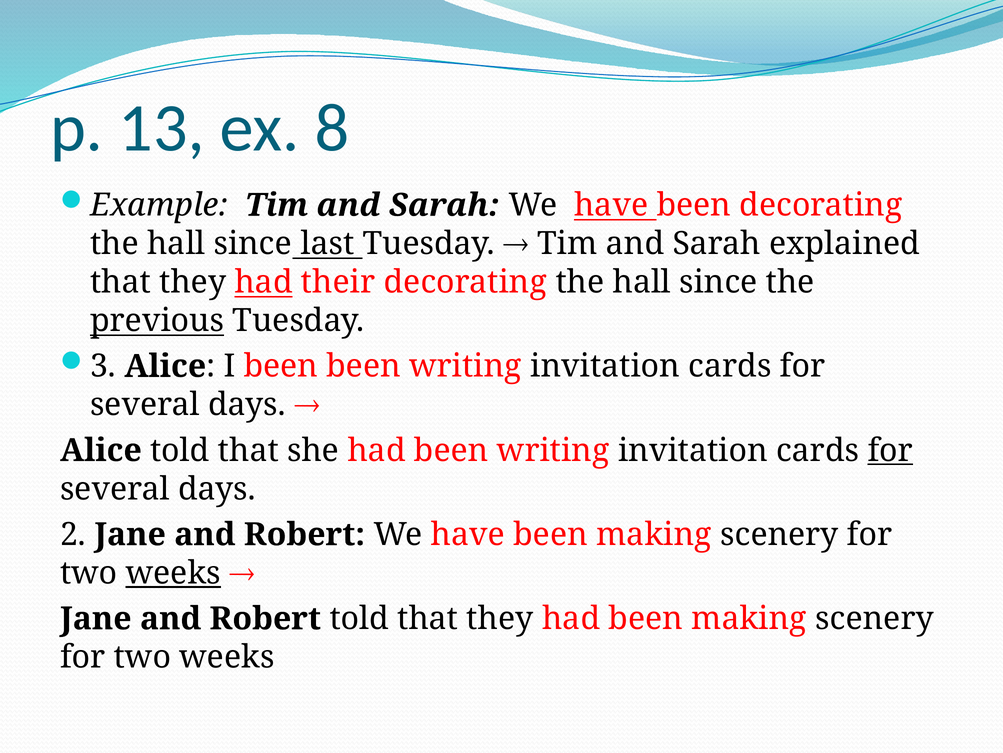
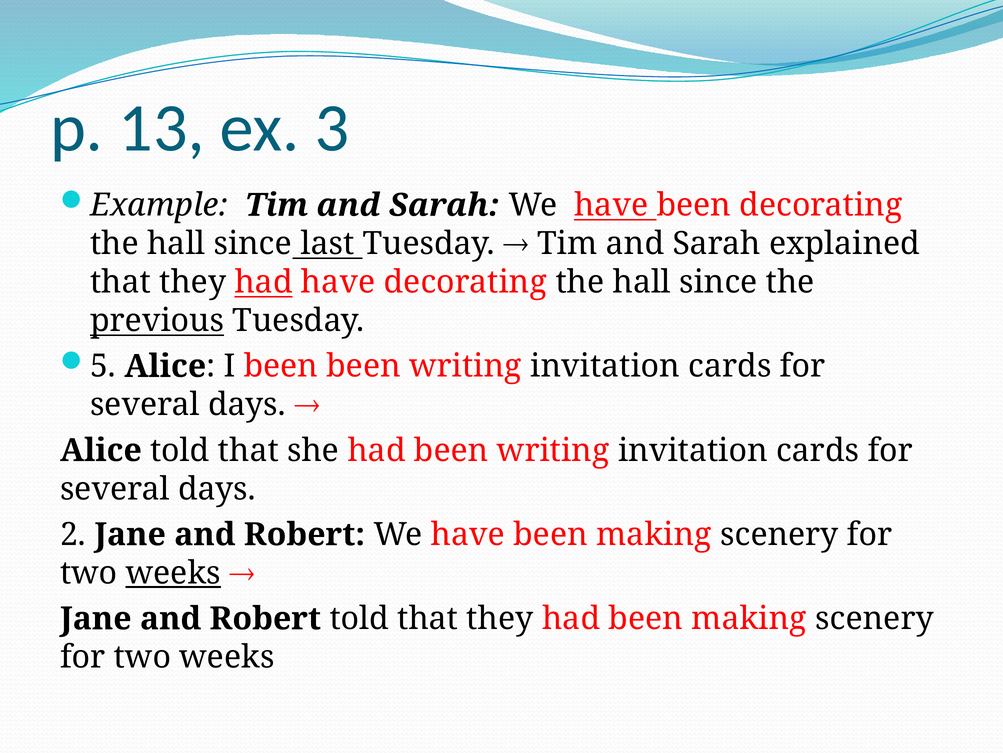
8: 8 -> 3
had their: their -> have
3: 3 -> 5
for at (890, 450) underline: present -> none
